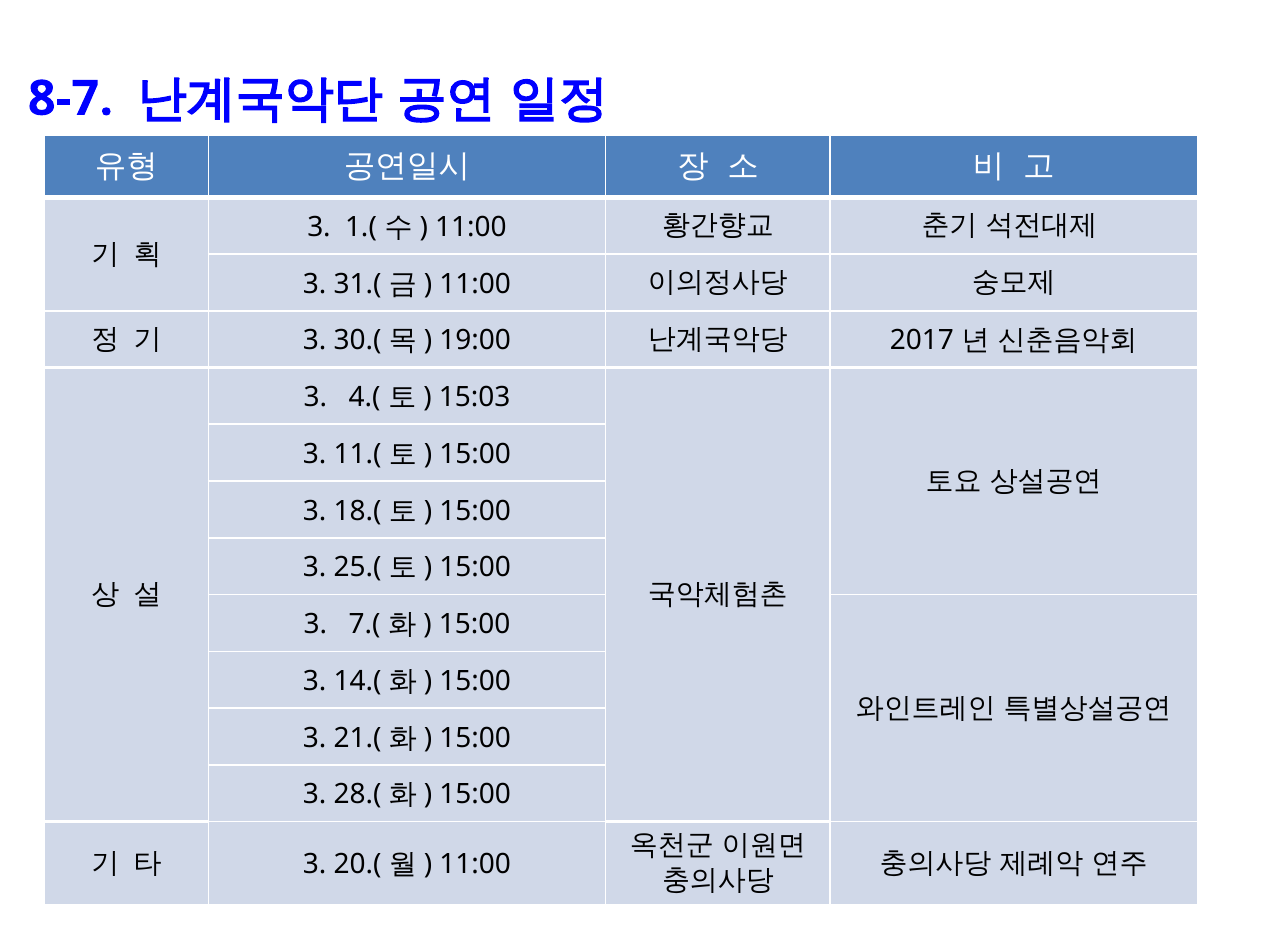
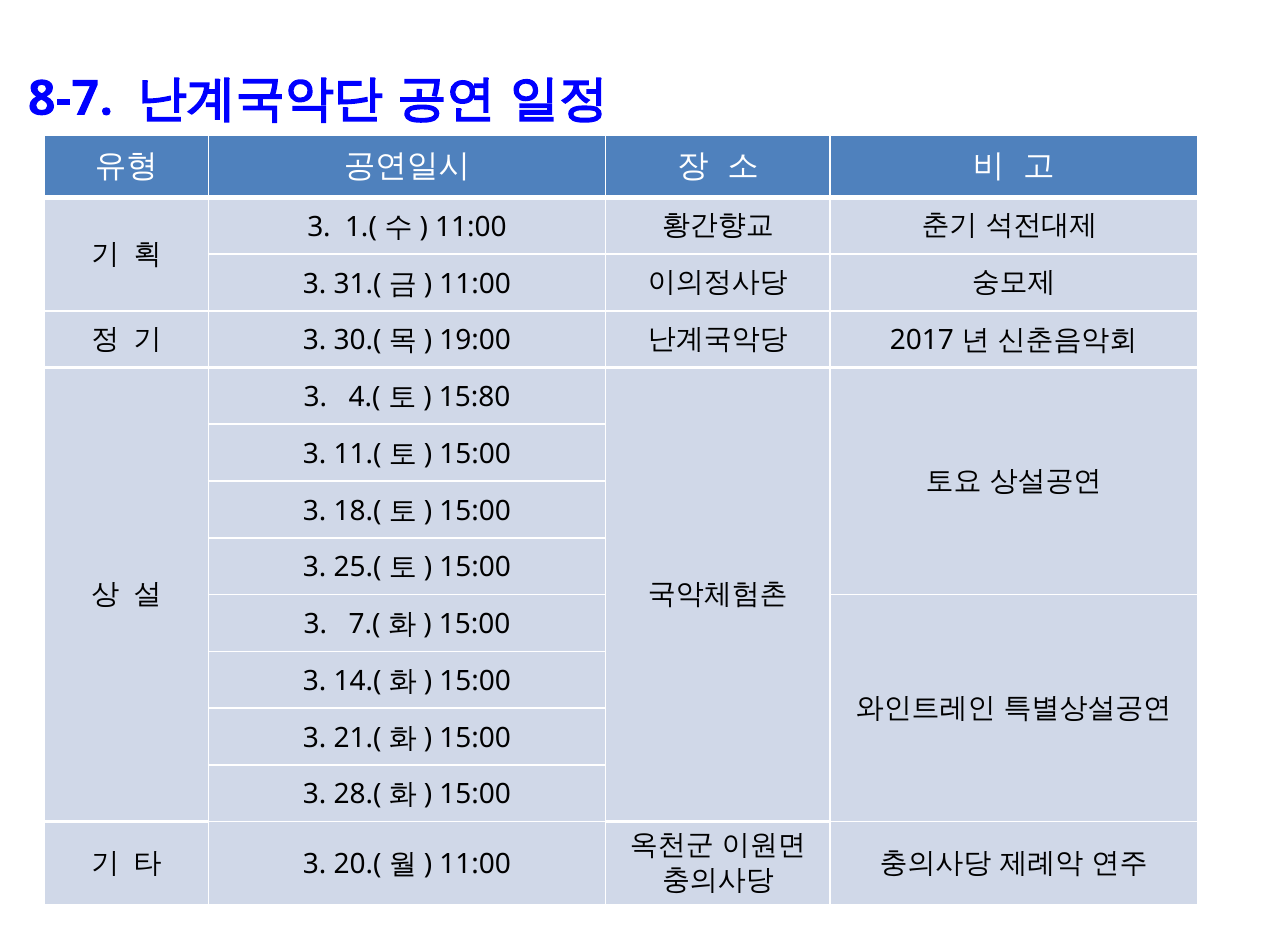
15:03: 15:03 -> 15:80
